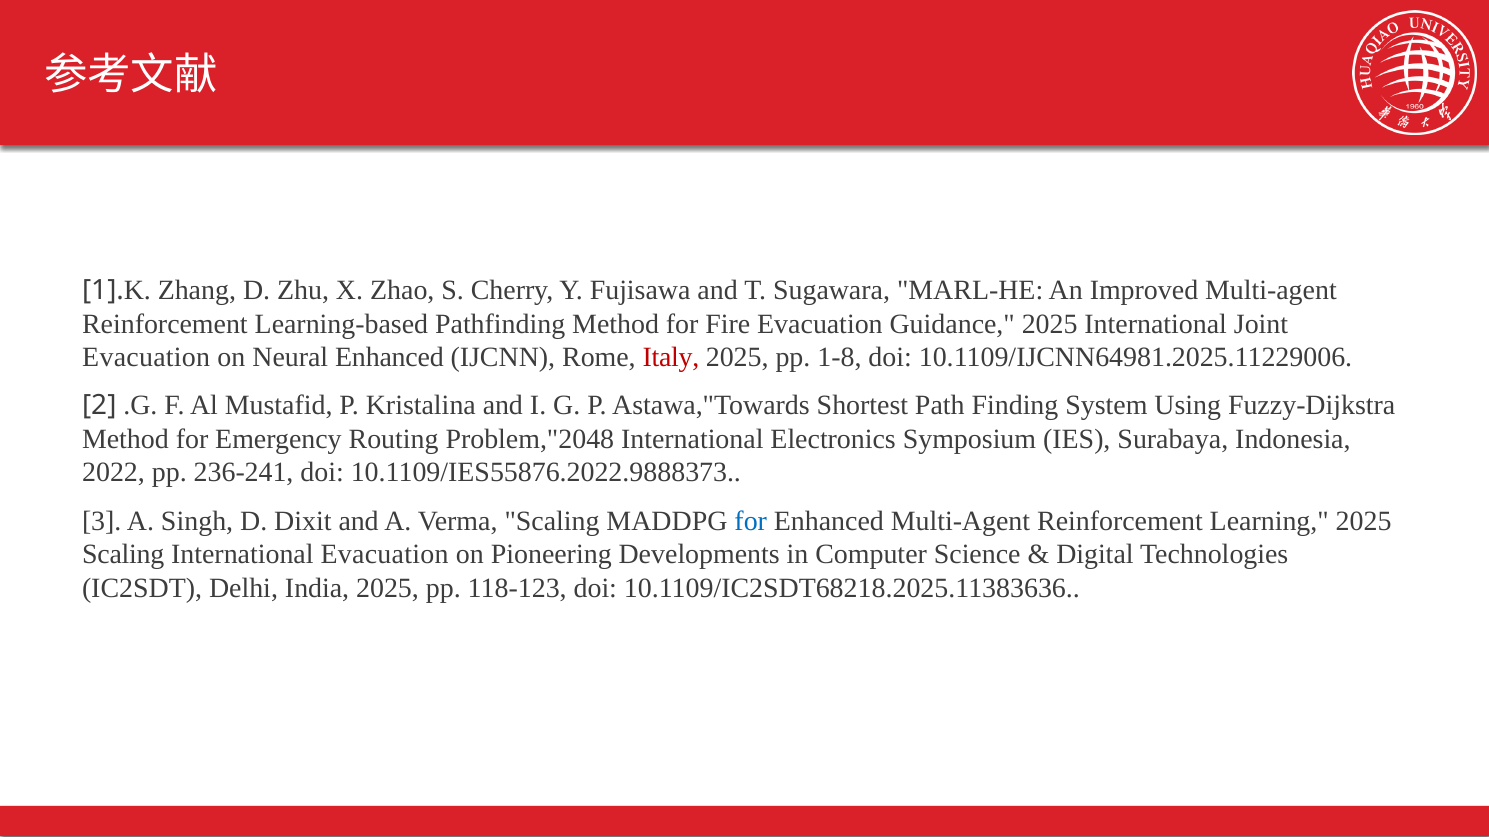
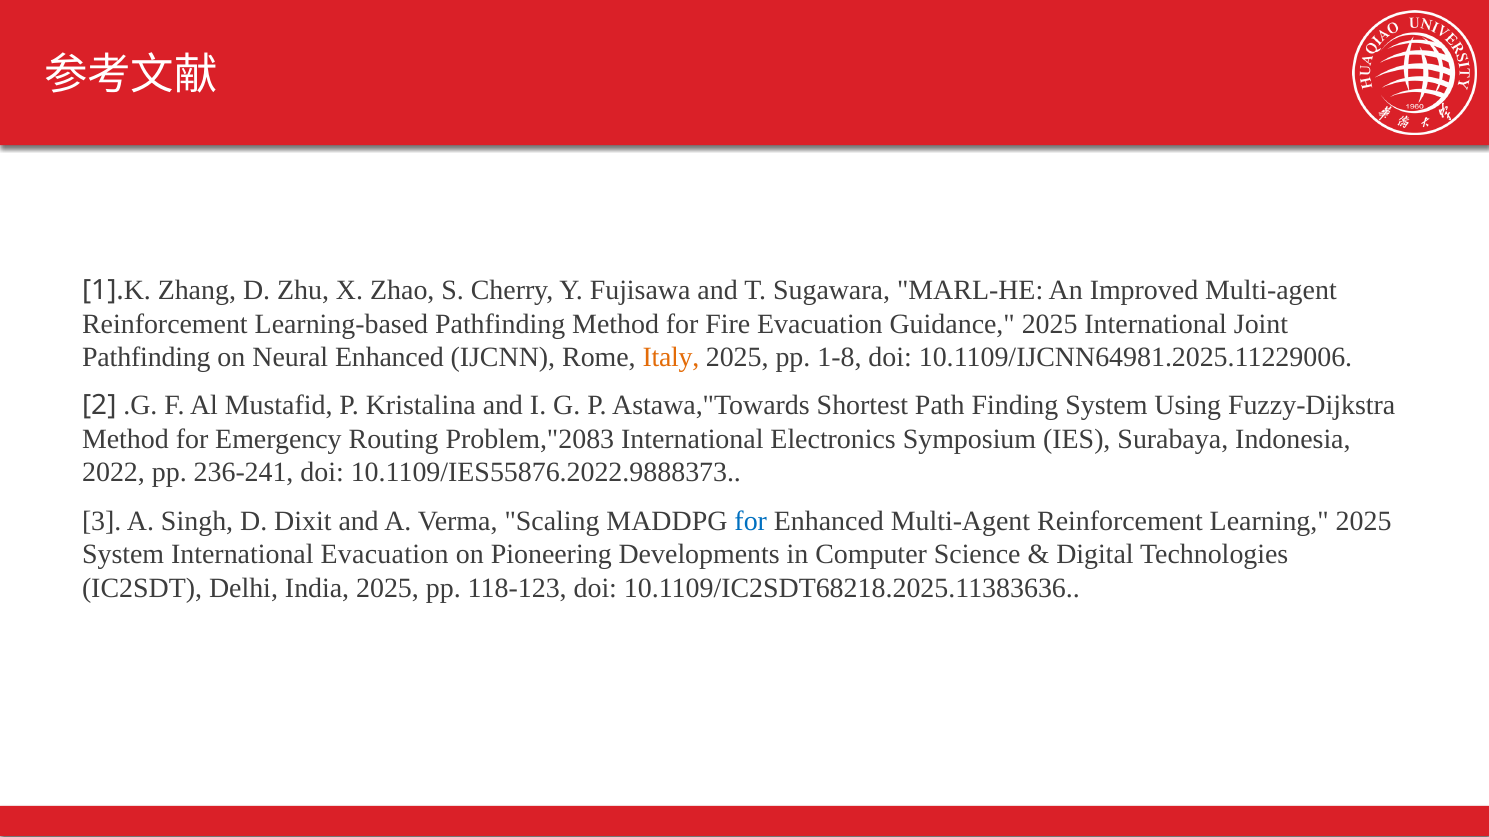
Evacuation at (146, 358): Evacuation -> Pathfinding
Italy colour: red -> orange
Problem,"2048: Problem,"2048 -> Problem,"2083
Scaling at (123, 555): Scaling -> System
